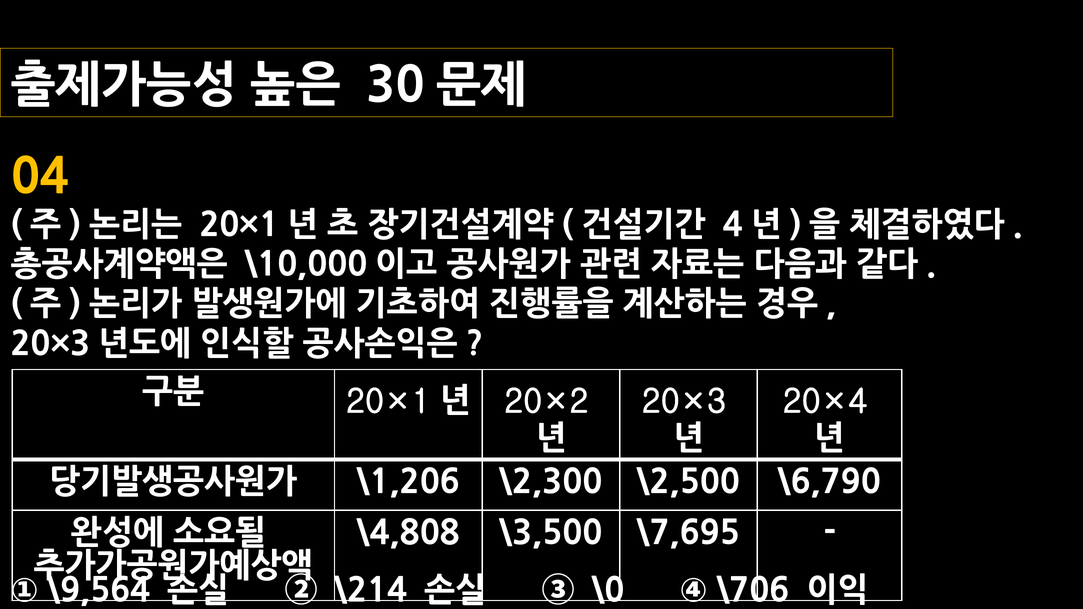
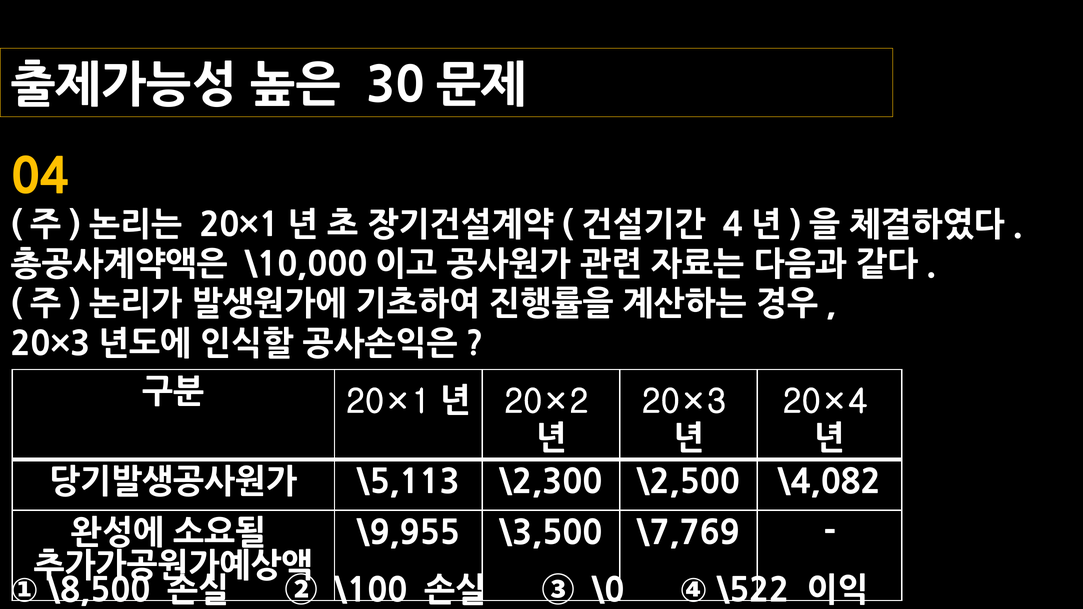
\1,206: \1,206 -> \5,113
\6,790: \6,790 -> \4,082
\4,808: \4,808 -> \9,955
\7,695: \7,695 -> \7,769
\9,564: \9,564 -> \8,500
\214: \214 -> \100
\706: \706 -> \522
